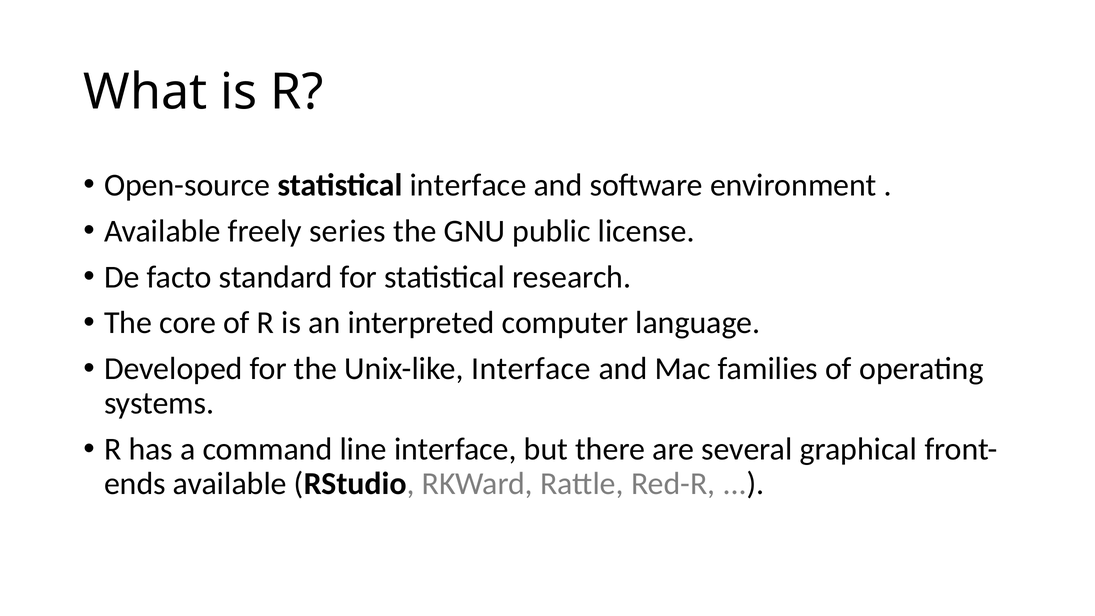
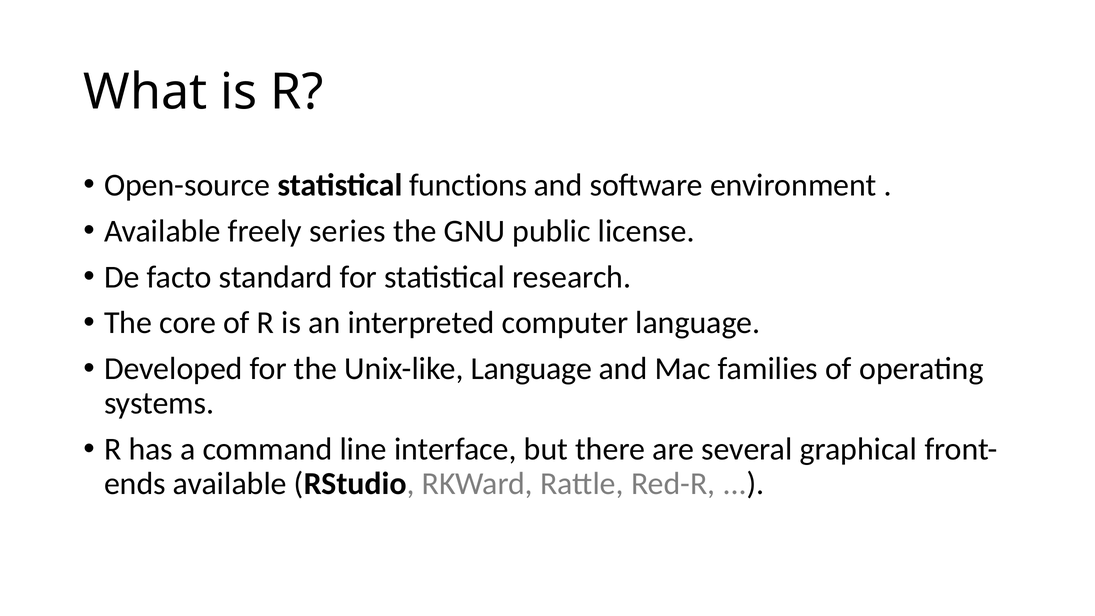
statistical interface: interface -> functions
Unix-like Interface: Interface -> Language
